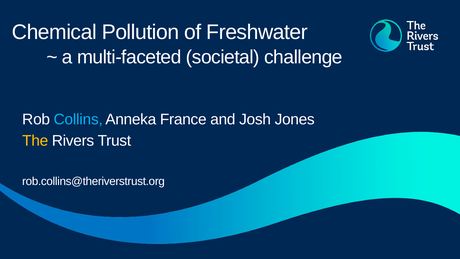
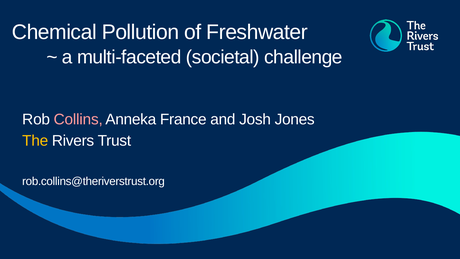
Collins colour: light blue -> pink
